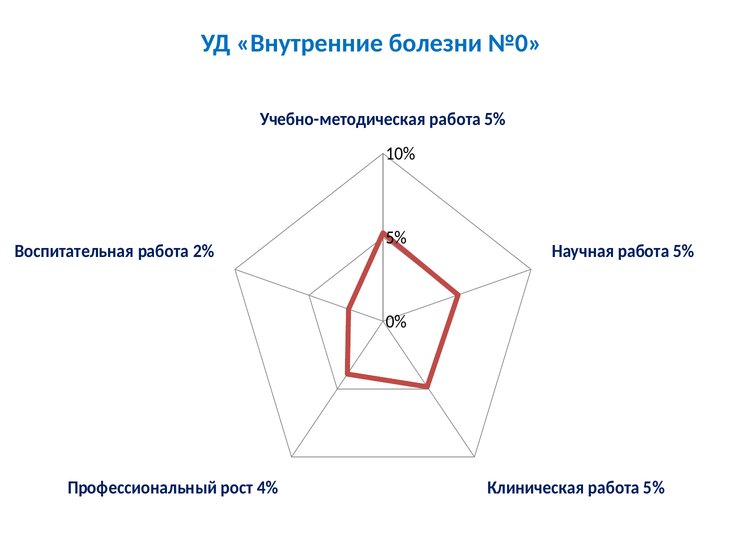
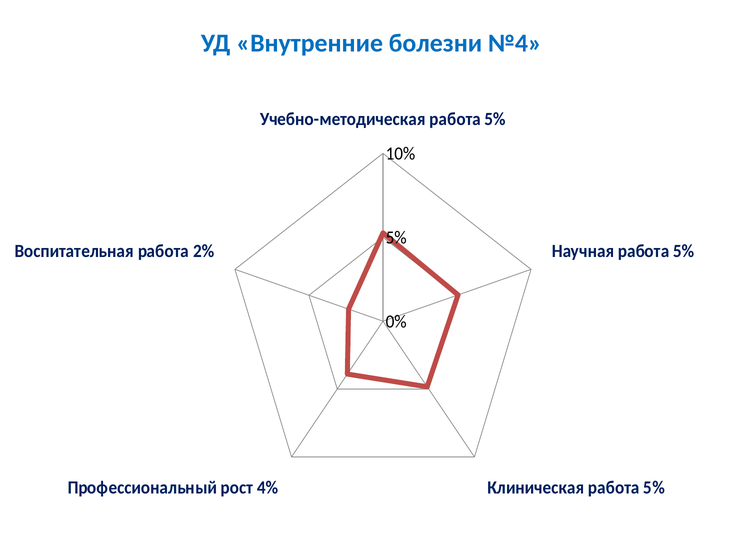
№0: №0 -> №4
